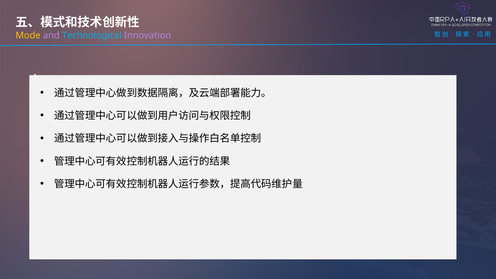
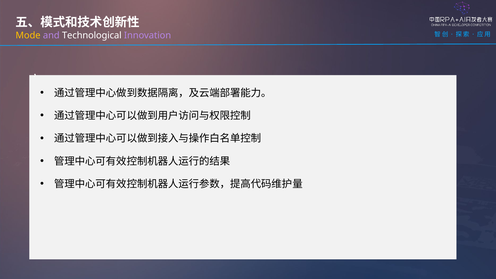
Technological colour: light blue -> white
